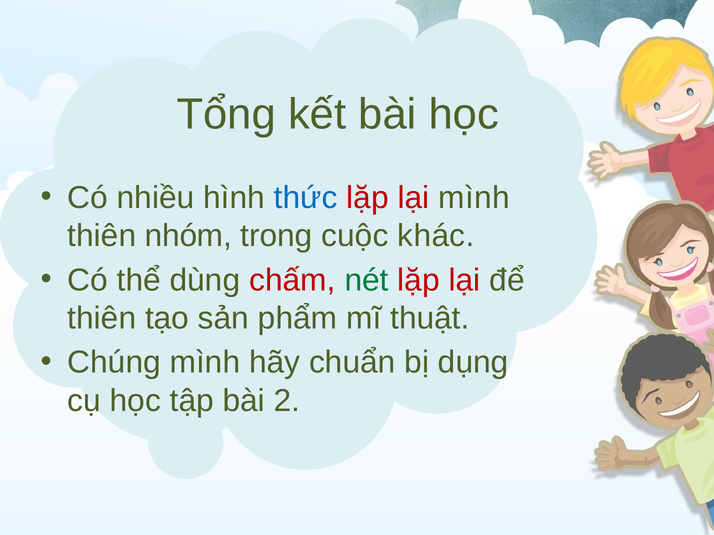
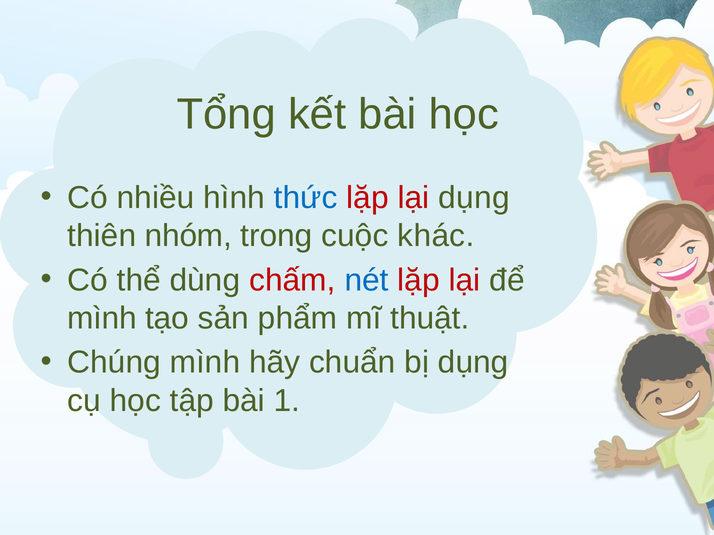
lại mình: mình -> dụng
nét colour: green -> blue
thiên at (102, 318): thiên -> mình
2: 2 -> 1
